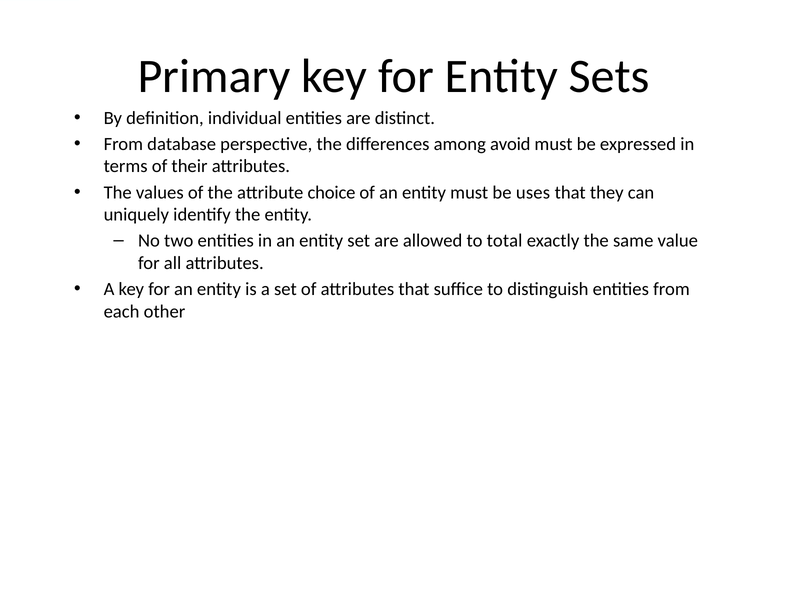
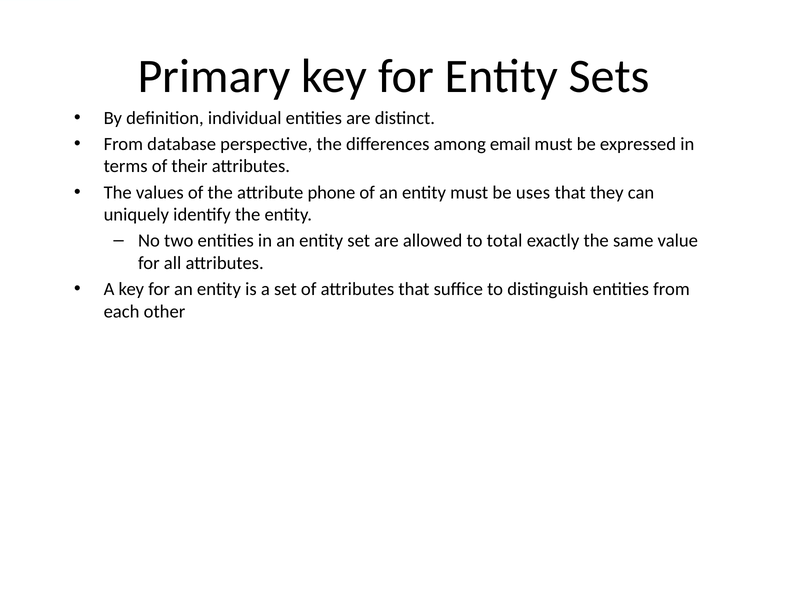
avoid: avoid -> email
choice: choice -> phone
